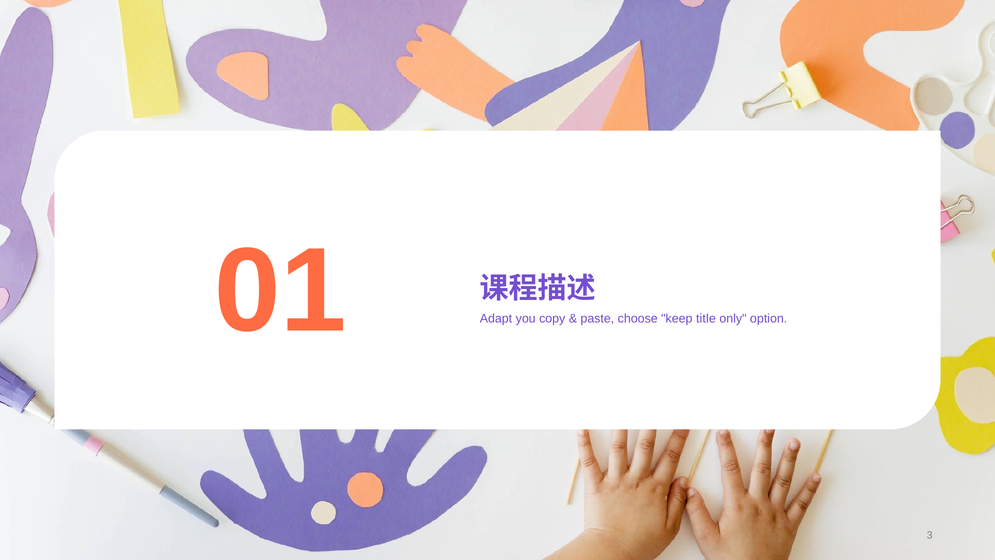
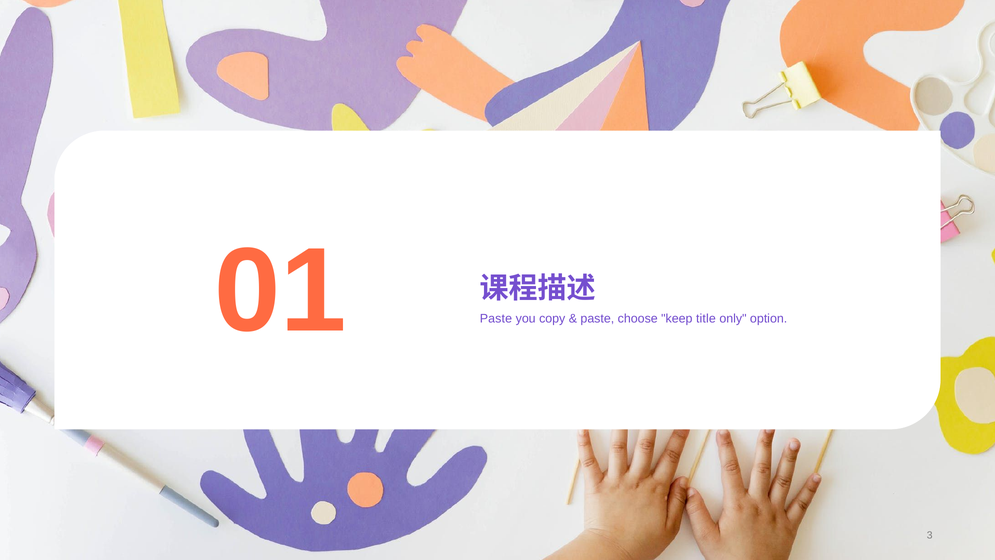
Adapt at (496, 318): Adapt -> Paste
